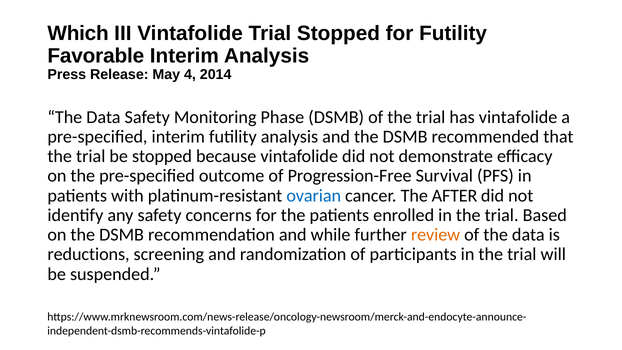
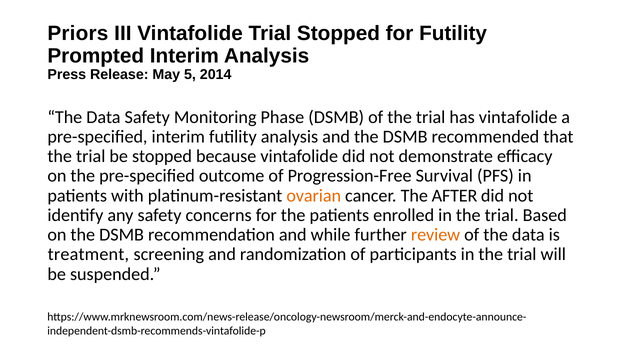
Which: Which -> Priors
Favorable: Favorable -> Prompted
4: 4 -> 5
ovarian colour: blue -> orange
reductions: reductions -> treatment
